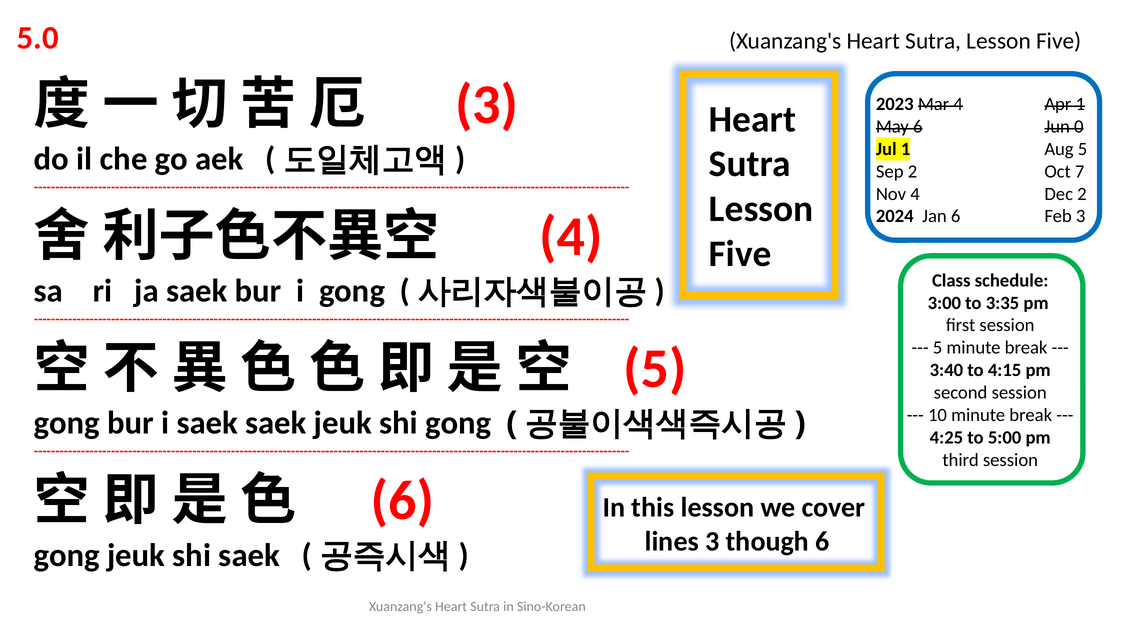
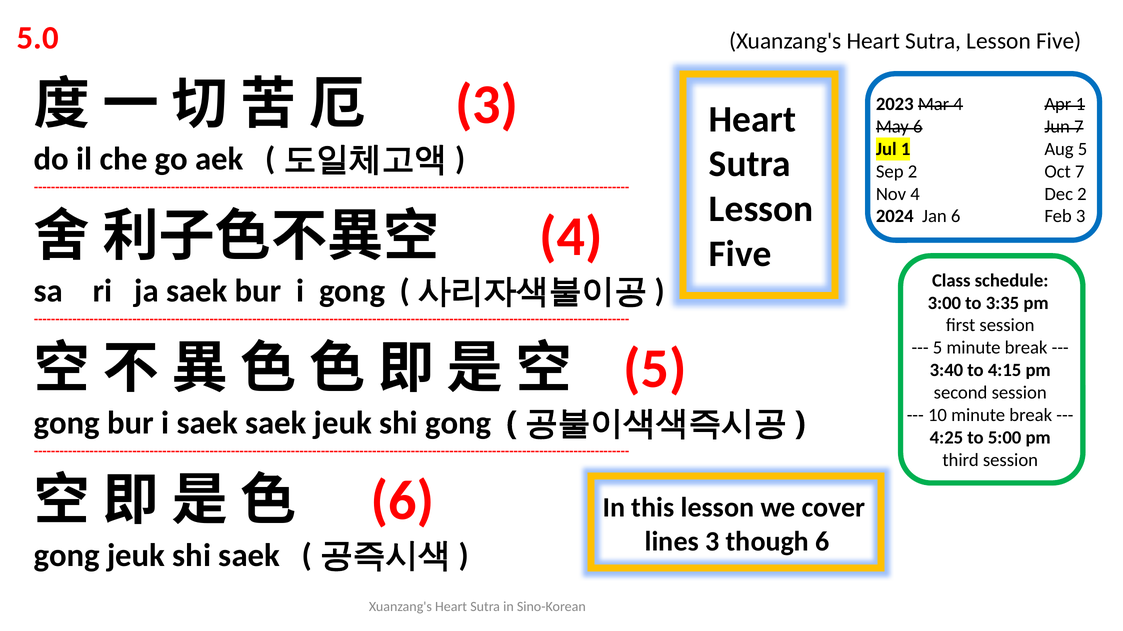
Jun 0: 0 -> 7
